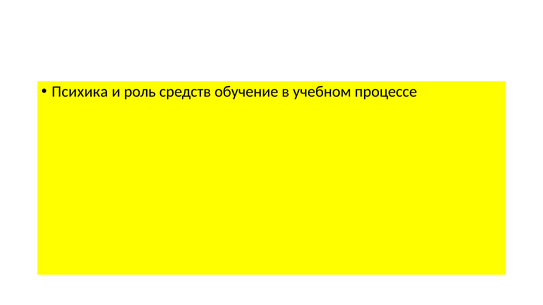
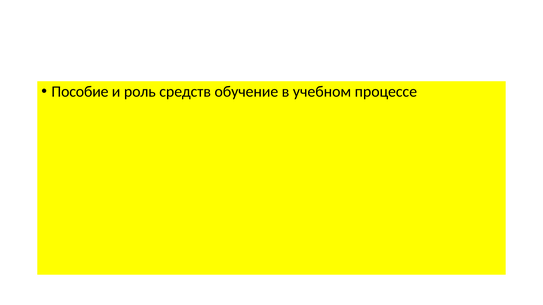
Психика: Психика -> Пособие
